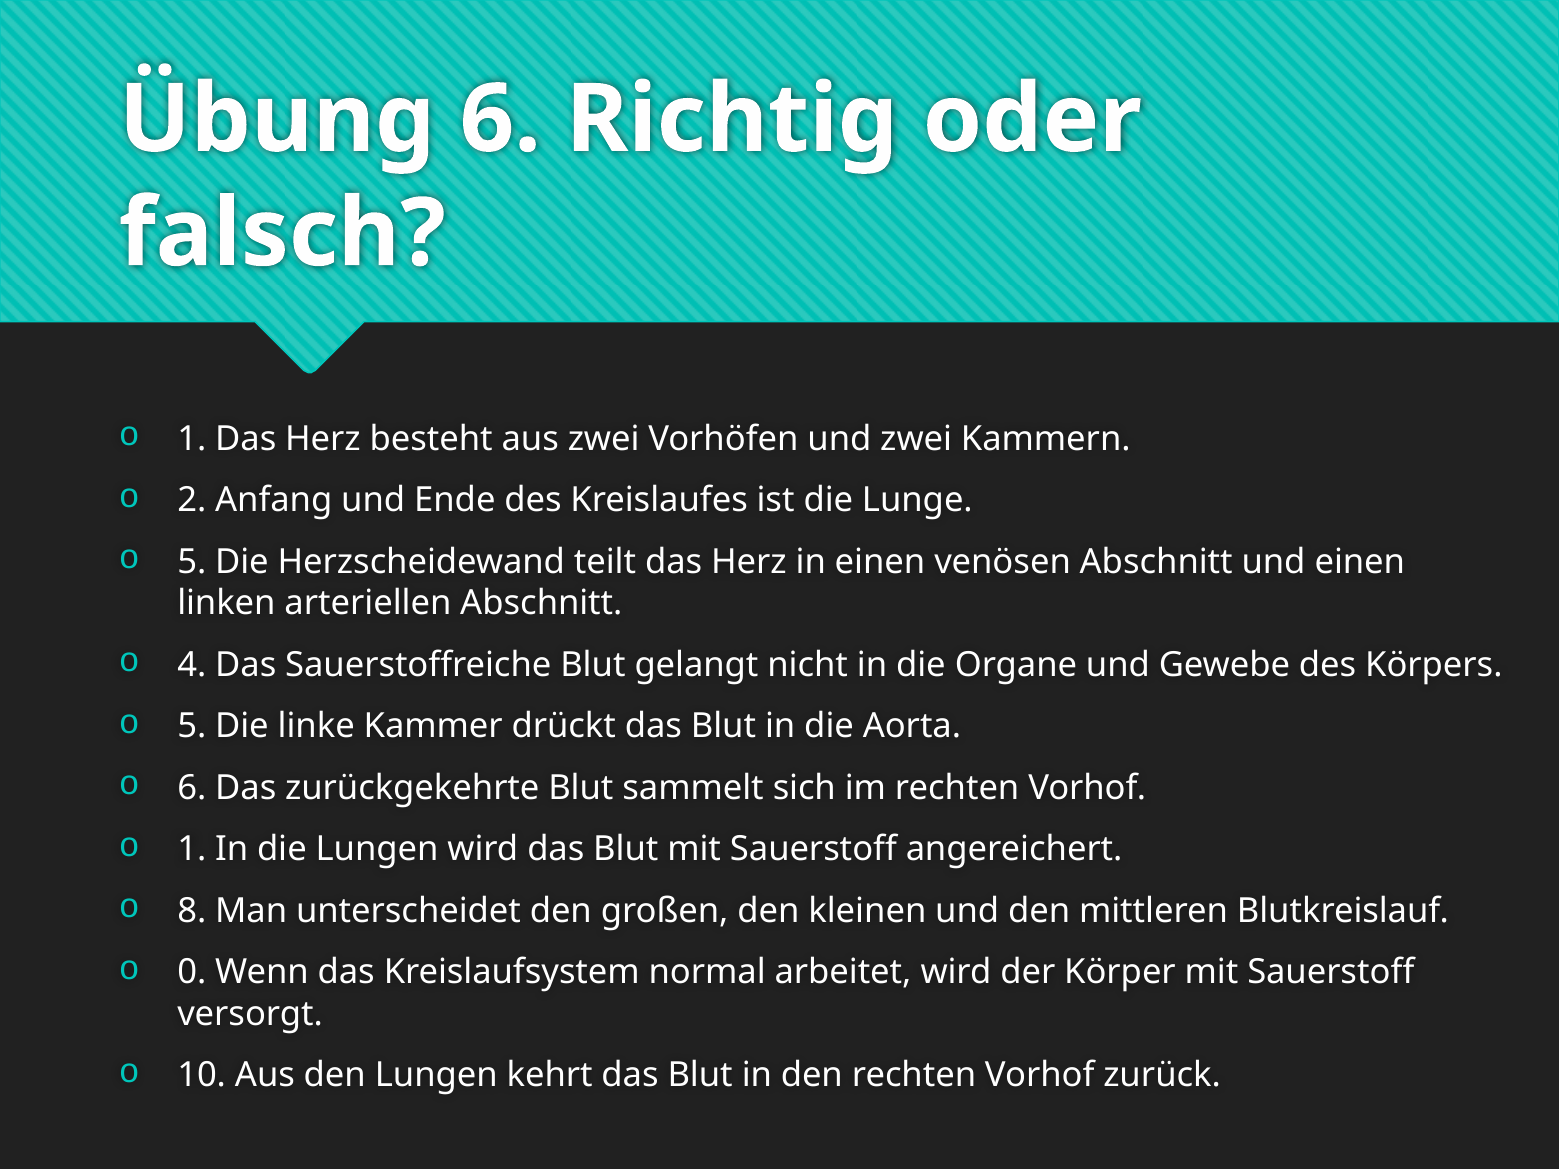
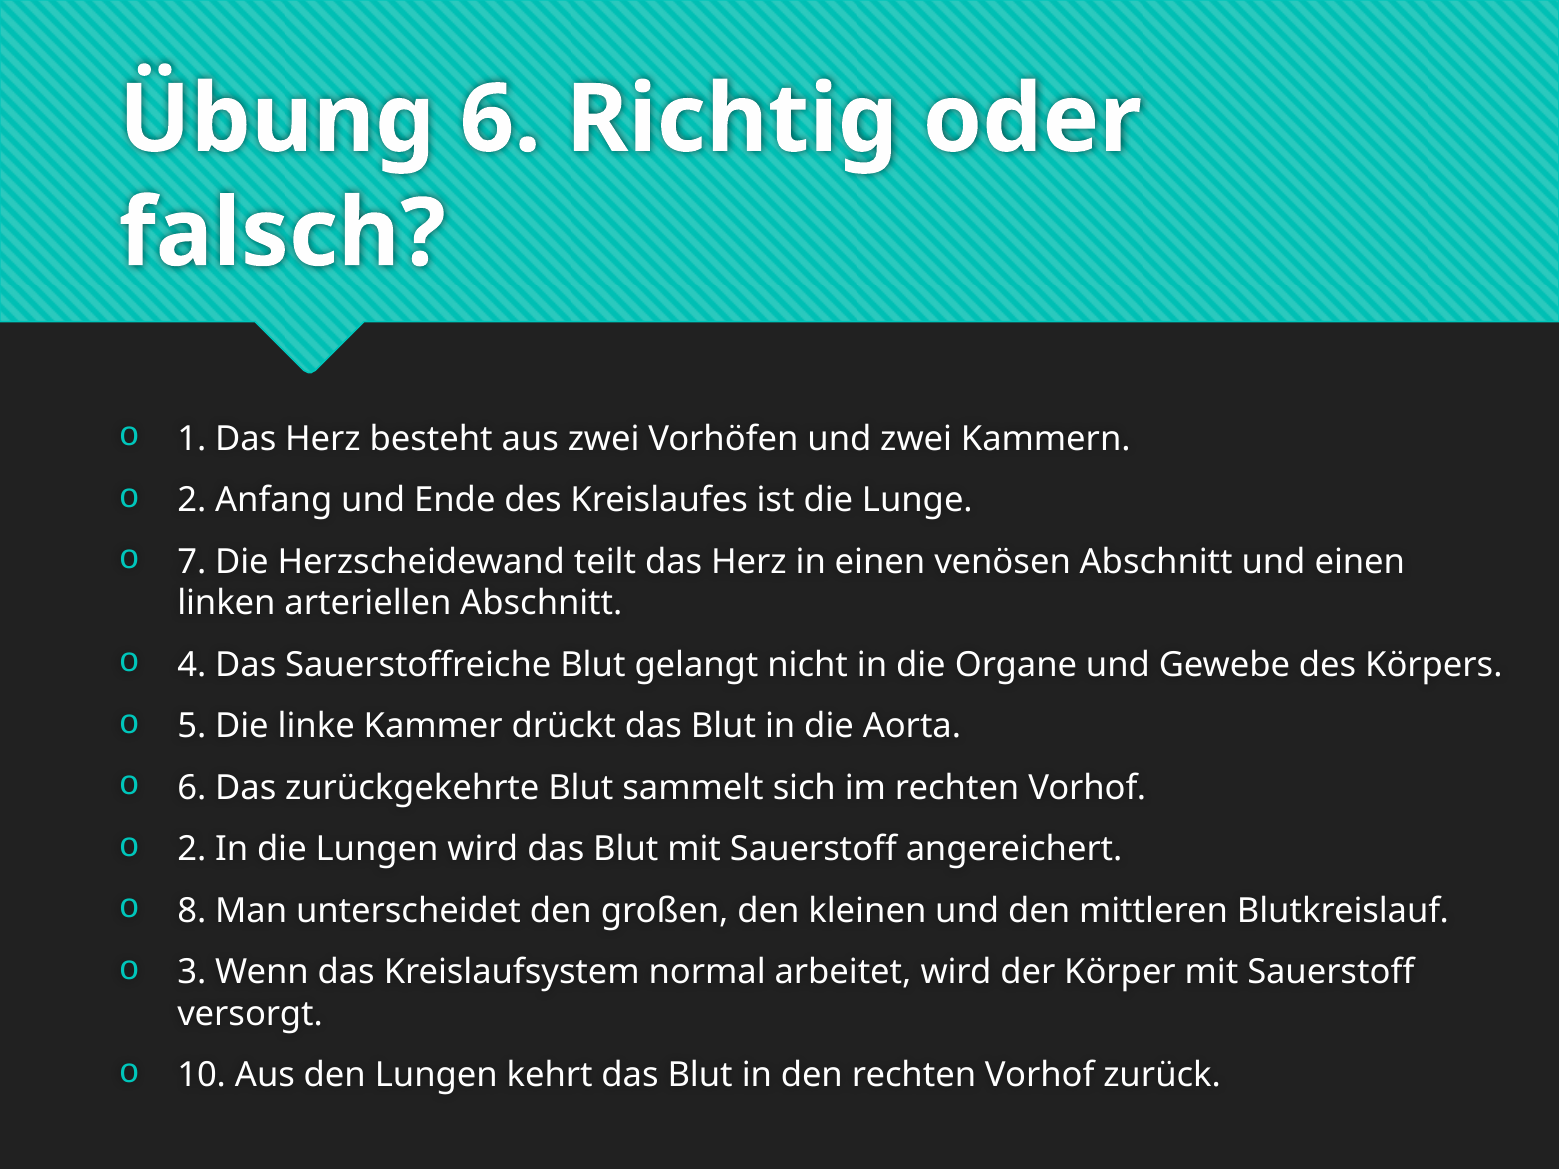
5 at (192, 562): 5 -> 7
1 at (192, 850): 1 -> 2
0: 0 -> 3
